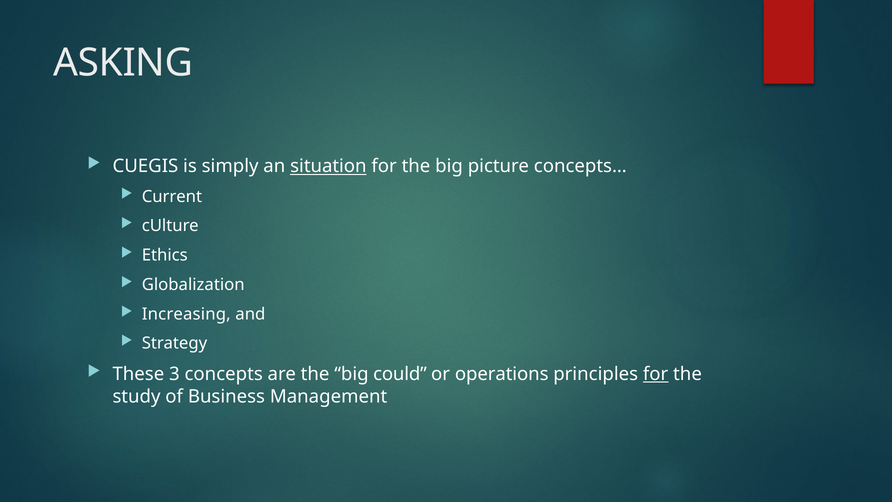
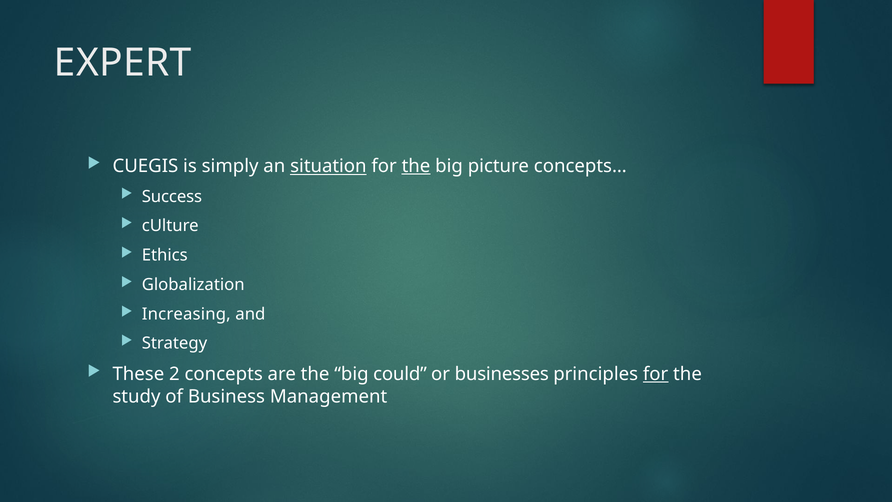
ASKING: ASKING -> EXPERT
the at (416, 166) underline: none -> present
Current: Current -> Success
3: 3 -> 2
operations: operations -> businesses
